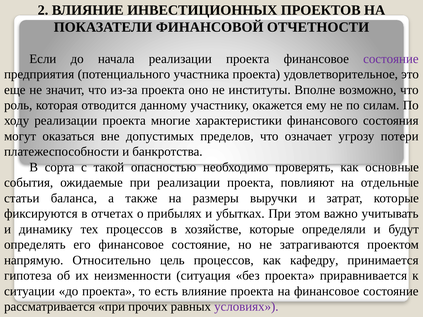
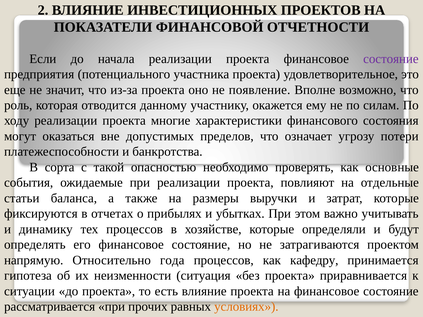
институты: институты -> появление
цель: цель -> года
условиях colour: purple -> orange
